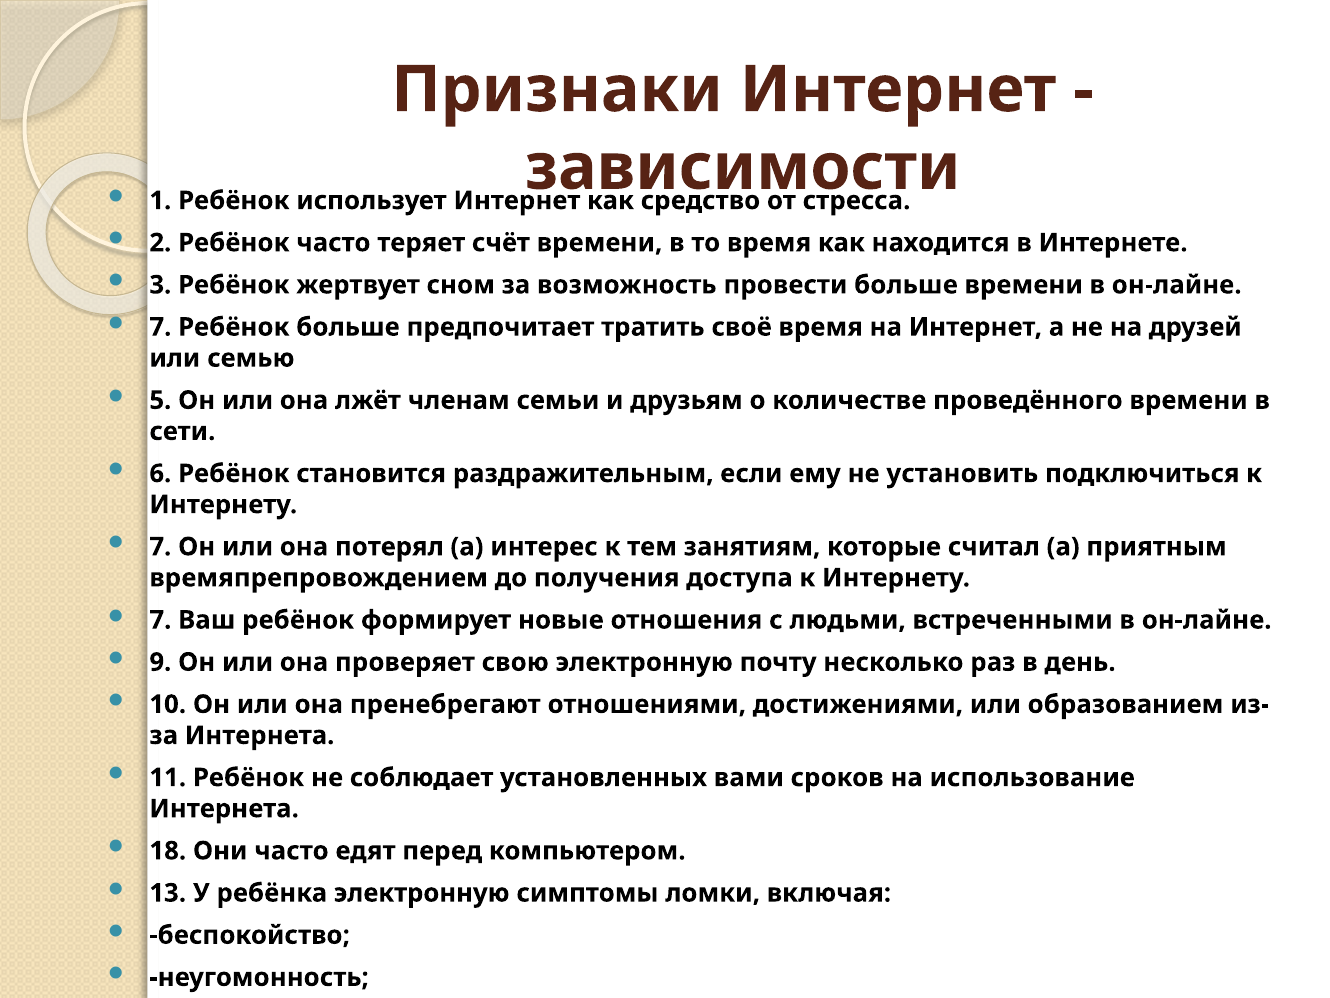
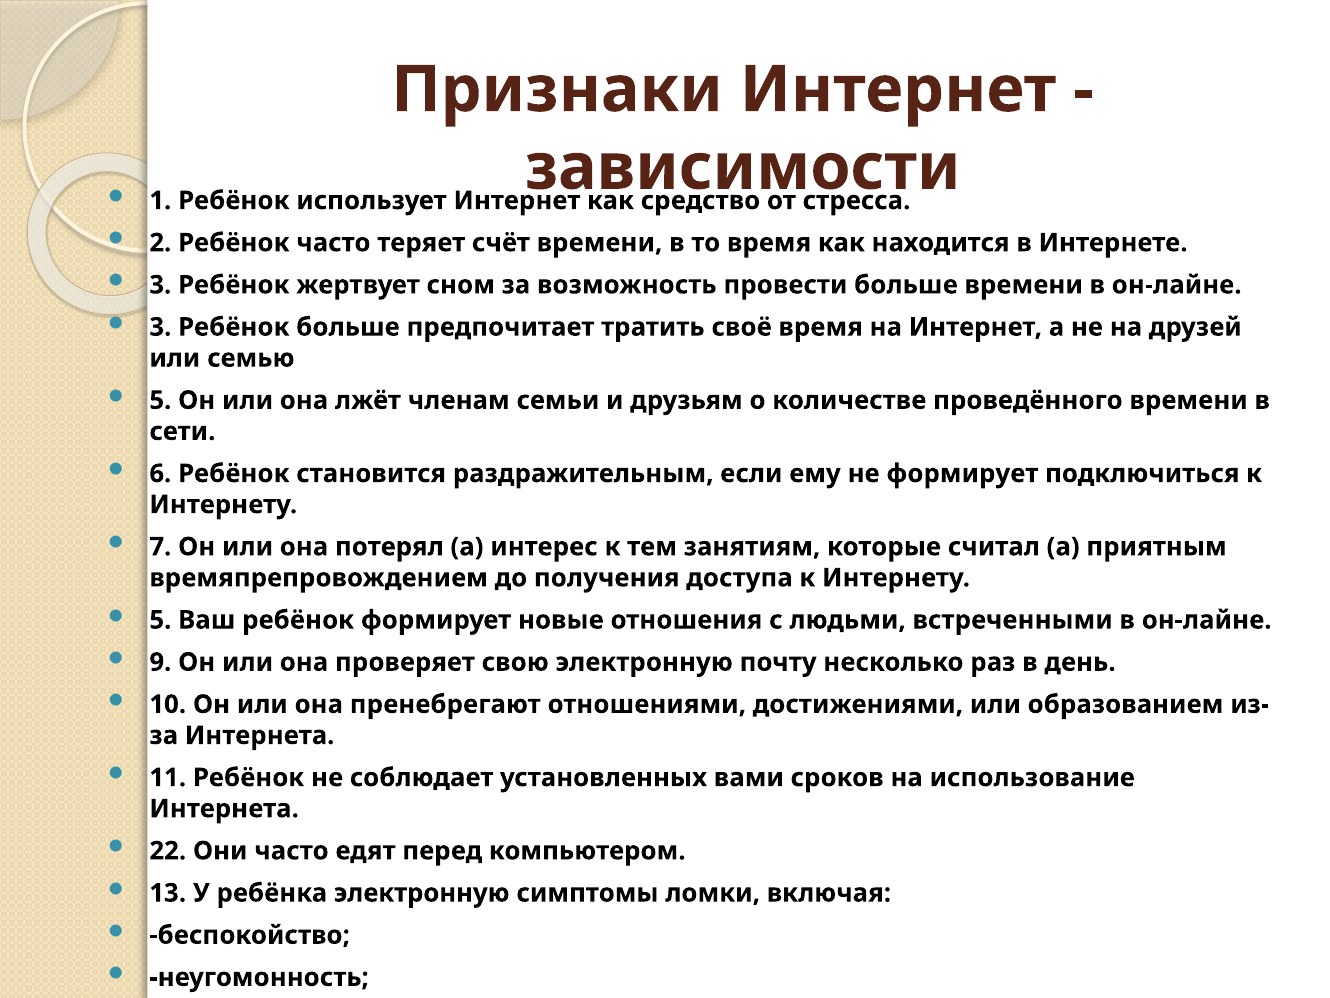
7 at (160, 327): 7 -> 3
не установить: установить -> формирует
7 at (160, 620): 7 -> 5
18: 18 -> 22
